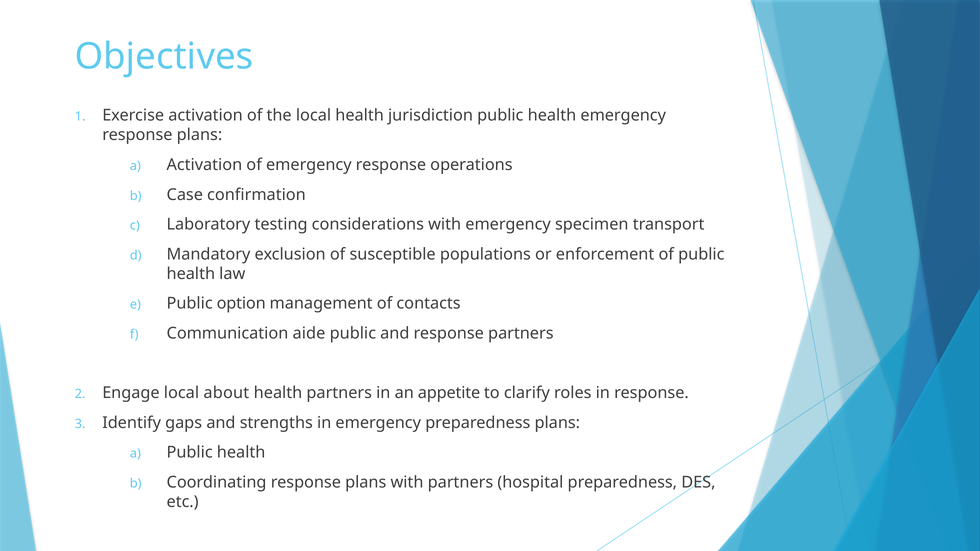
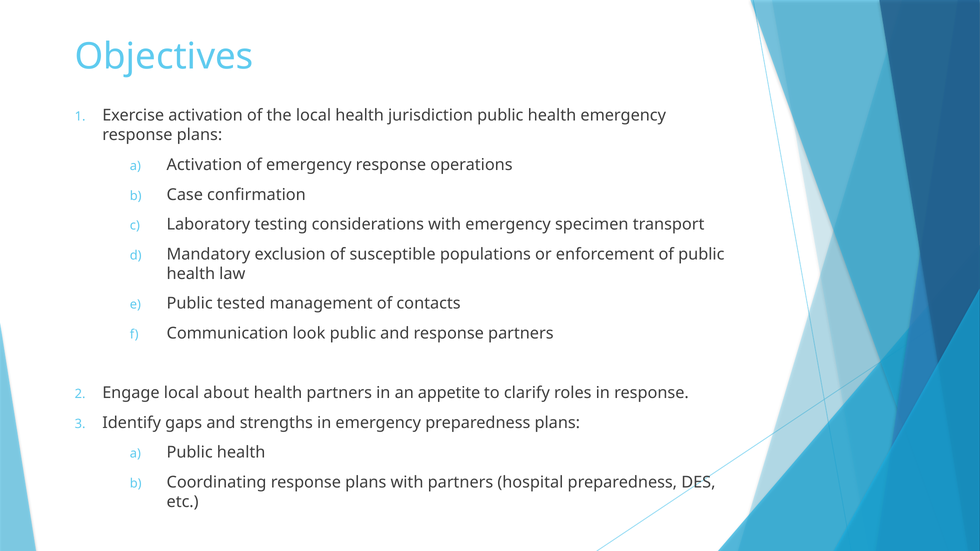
option: option -> tested
aide: aide -> look
